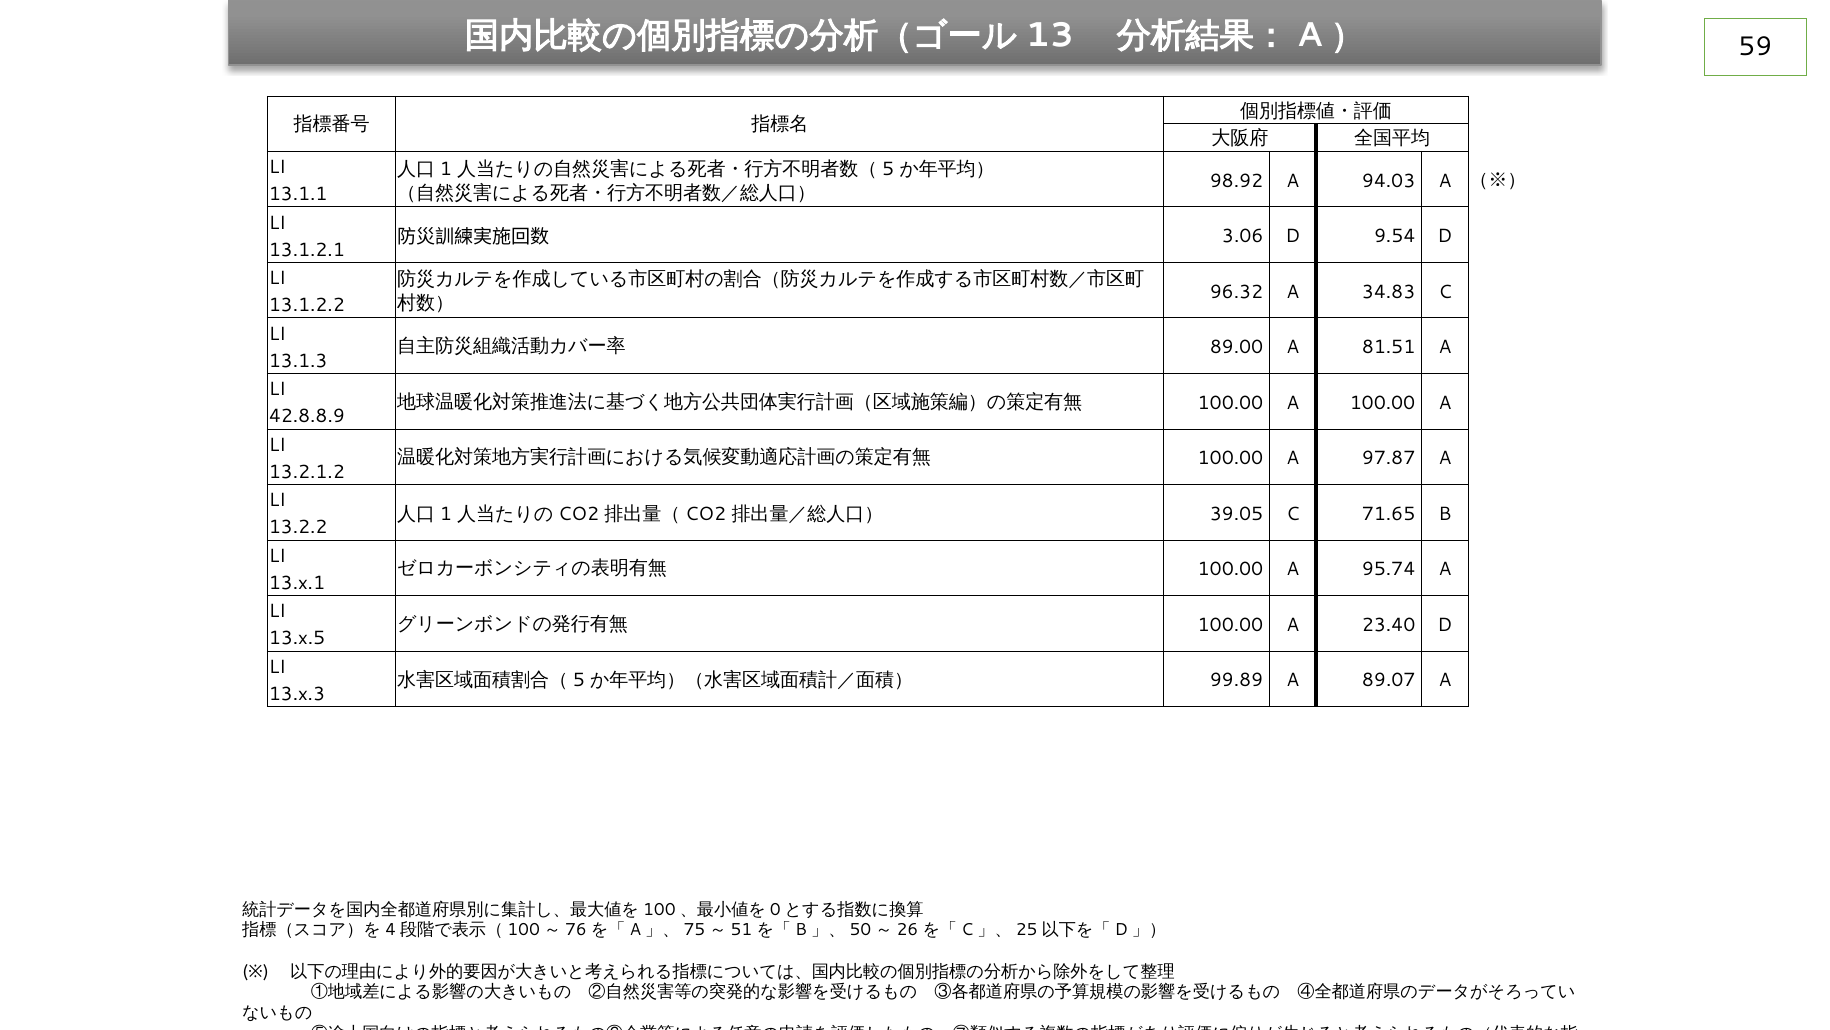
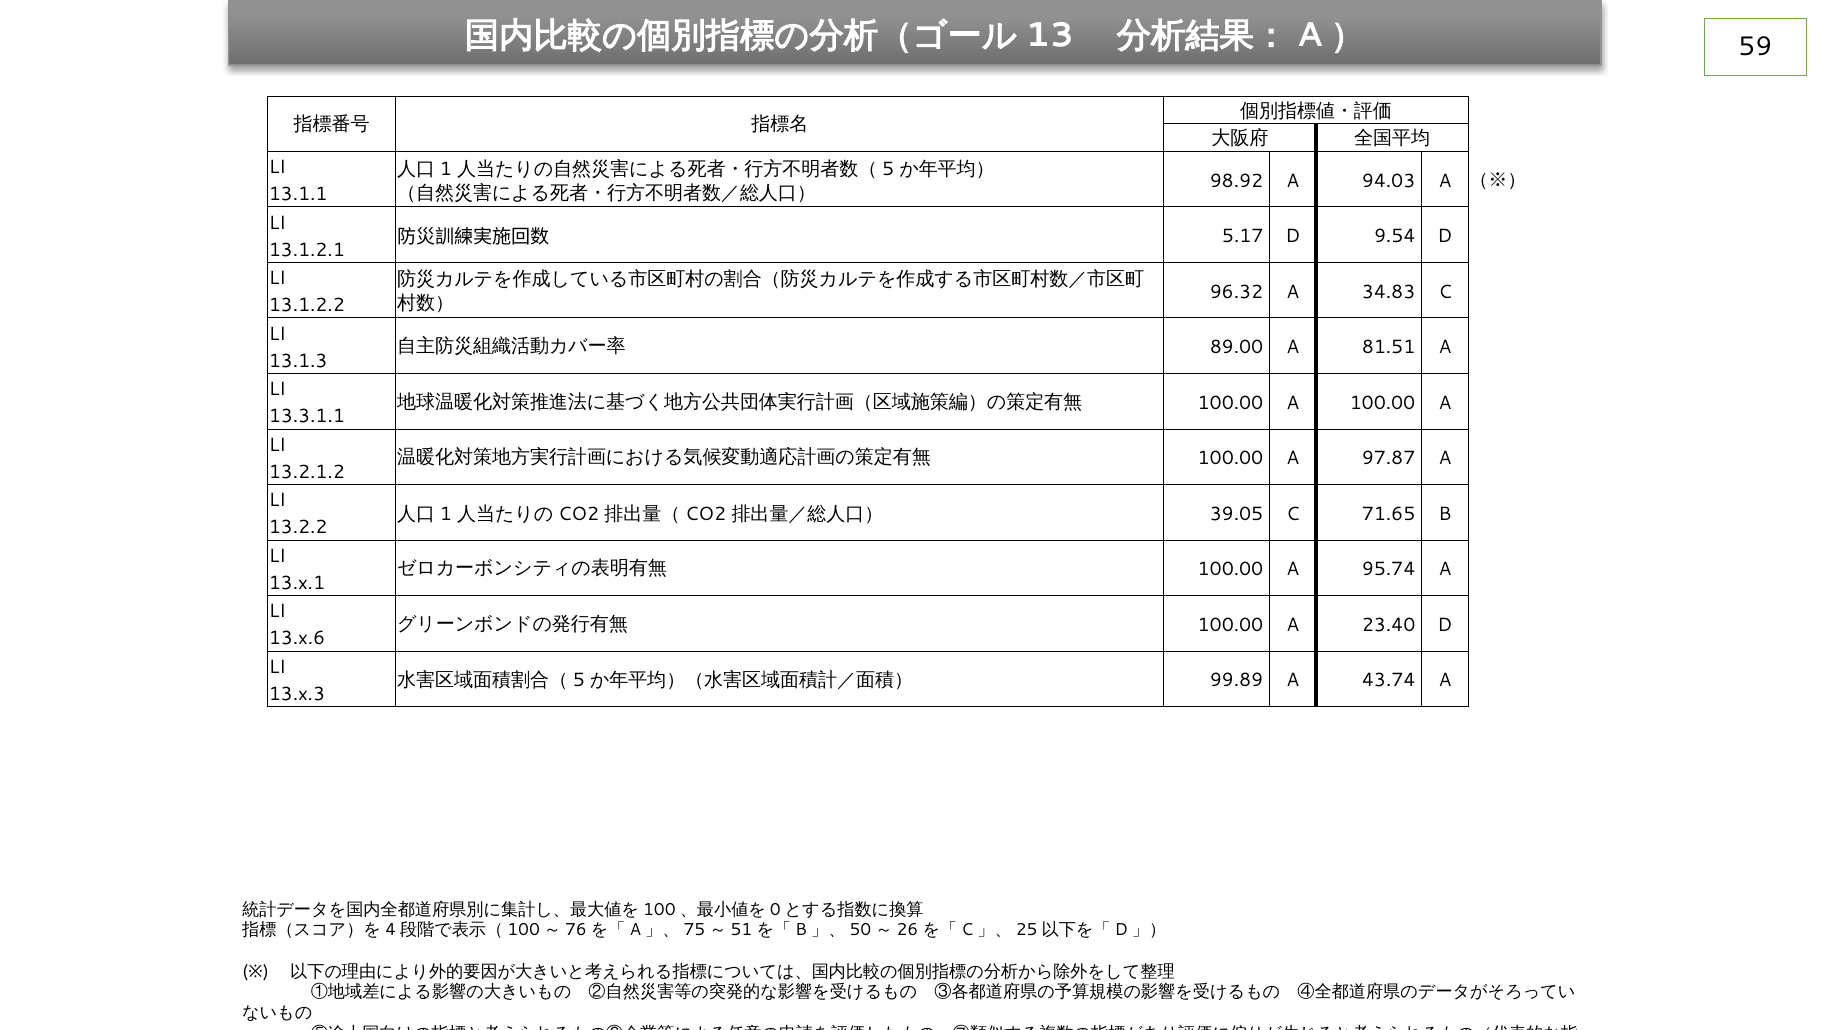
3.06: 3.06 -> 5.17
42.8.8.9: 42.8.8.9 -> 13.3.1.1
13.x.5: 13.x.5 -> 13.x.6
89.07: 89.07 -> 43.74
